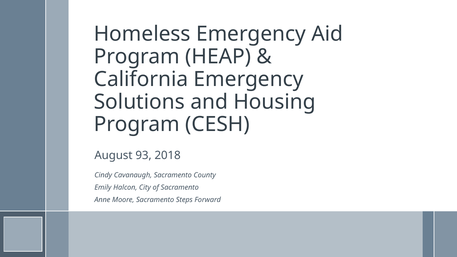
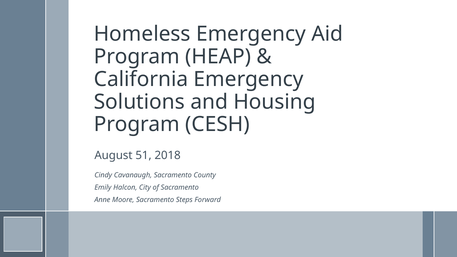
93: 93 -> 51
